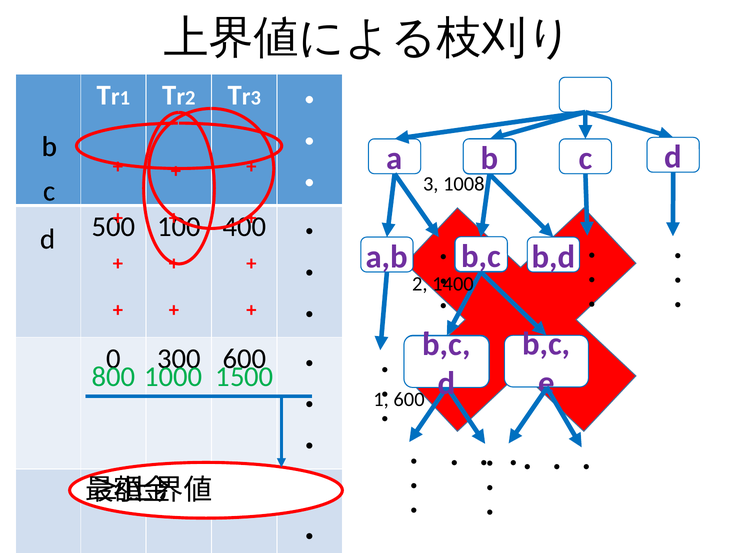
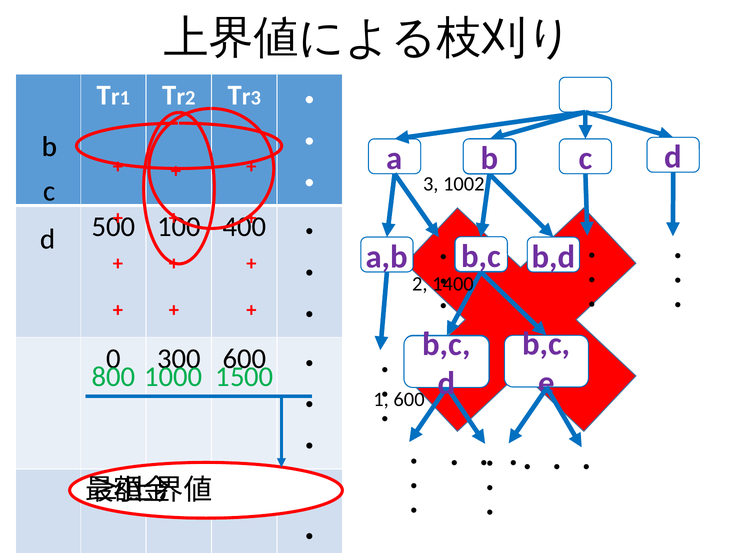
1008: 1008 -> 1002
